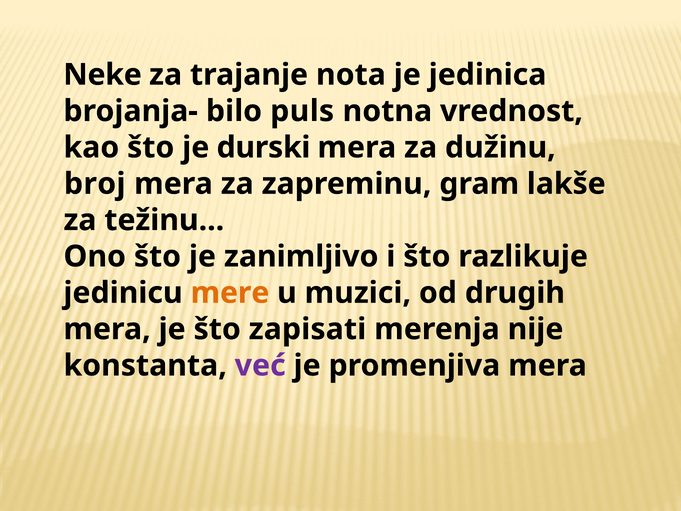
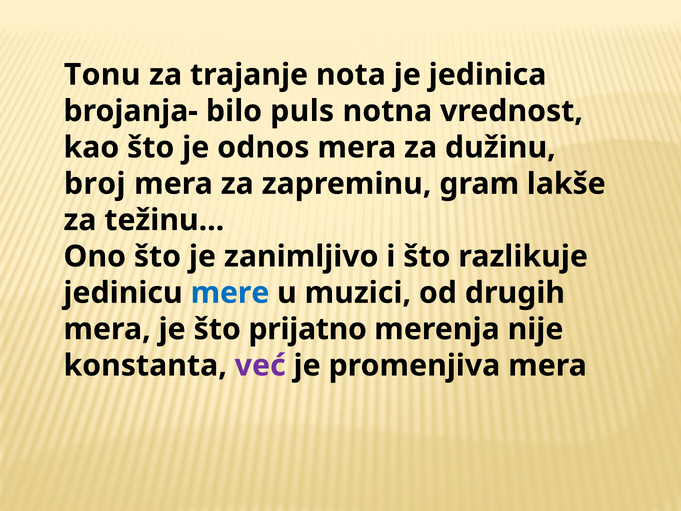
Neke: Neke -> Tonu
durski: durski -> odnos
mere colour: orange -> blue
zapisati: zapisati -> prijatno
